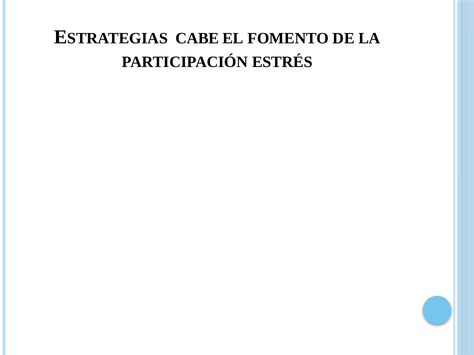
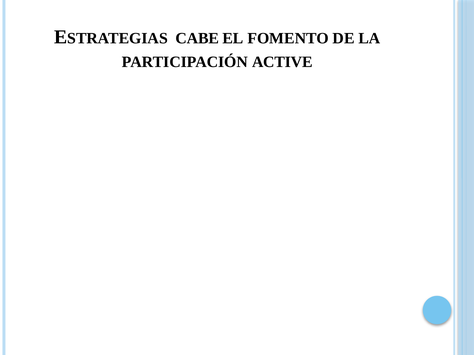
ESTRÉS: ESTRÉS -> ACTIVE
